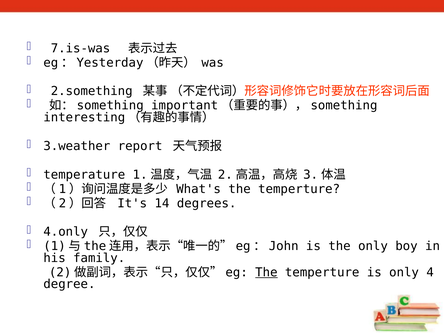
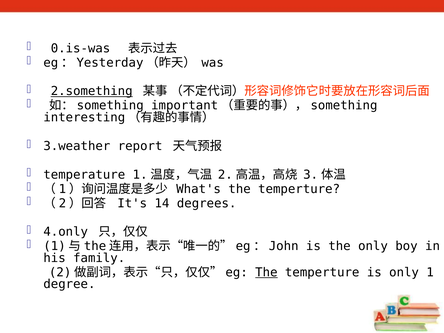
7.is-was: 7.is-was -> 0.is-was
2.something underline: none -> present
4: 4 -> 1
